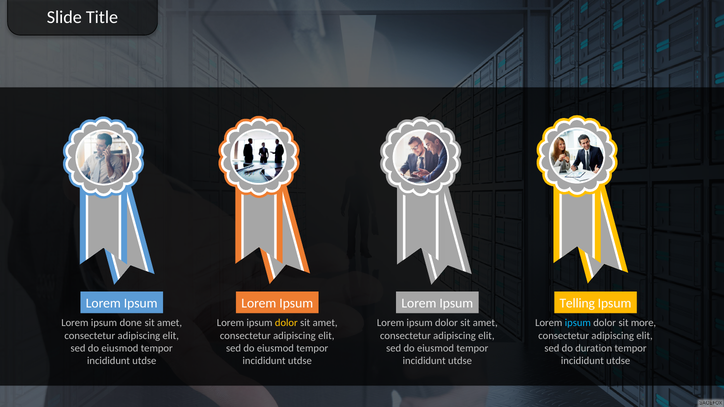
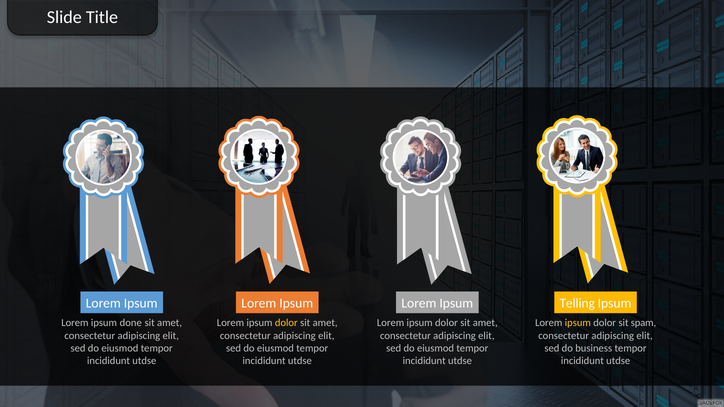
ipsum at (578, 323) colour: light blue -> yellow
more: more -> spam
duration: duration -> business
